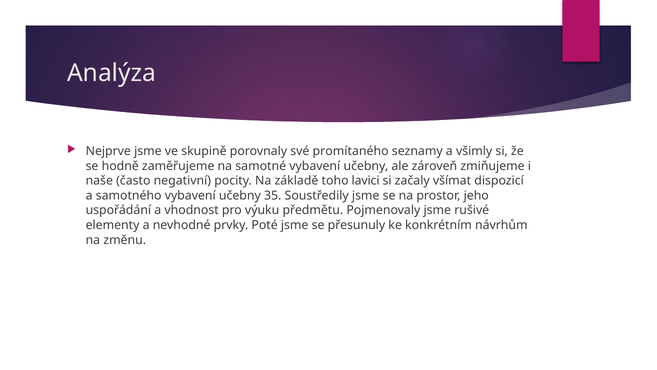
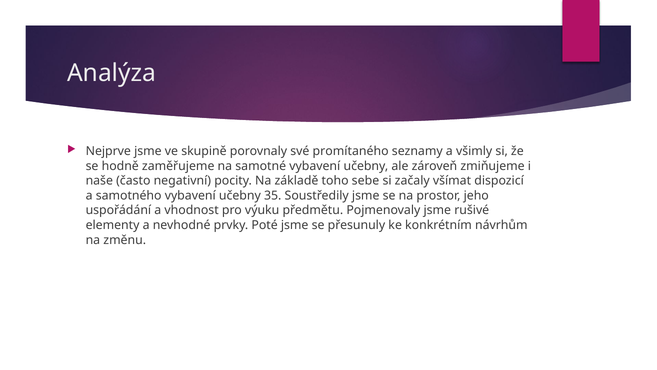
lavici: lavici -> sebe
